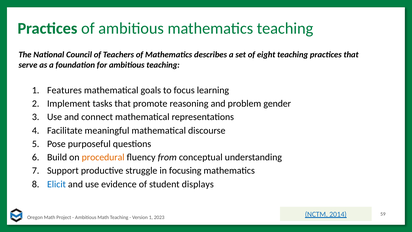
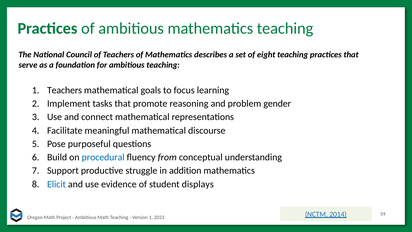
Features at (64, 90): Features -> Teachers
procedural colour: orange -> blue
focusing: focusing -> addition
